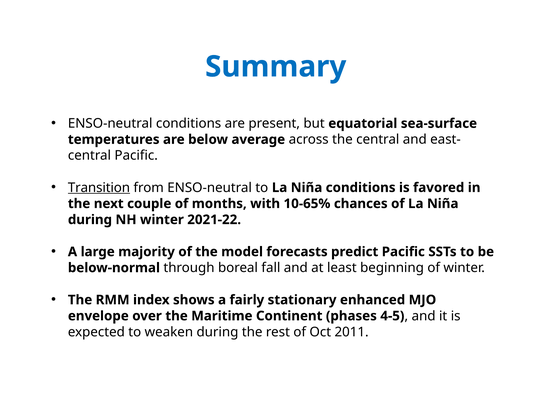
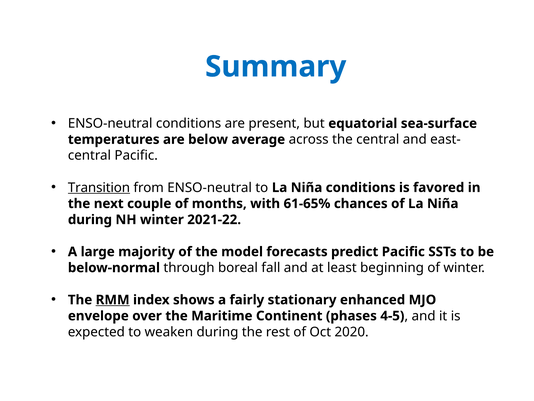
10-65%: 10-65% -> 61-65%
RMM underline: none -> present
2011: 2011 -> 2020
